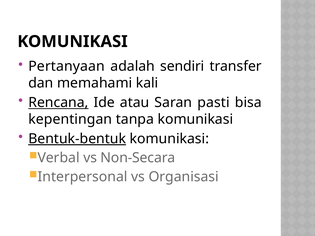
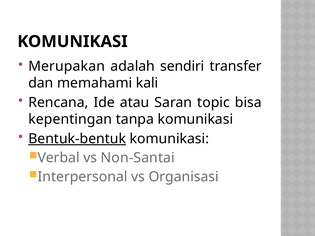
Pertanyaan: Pertanyaan -> Merupakan
Rencana underline: present -> none
pasti: pasti -> topic
Non-Secara: Non-Secara -> Non-Santai
